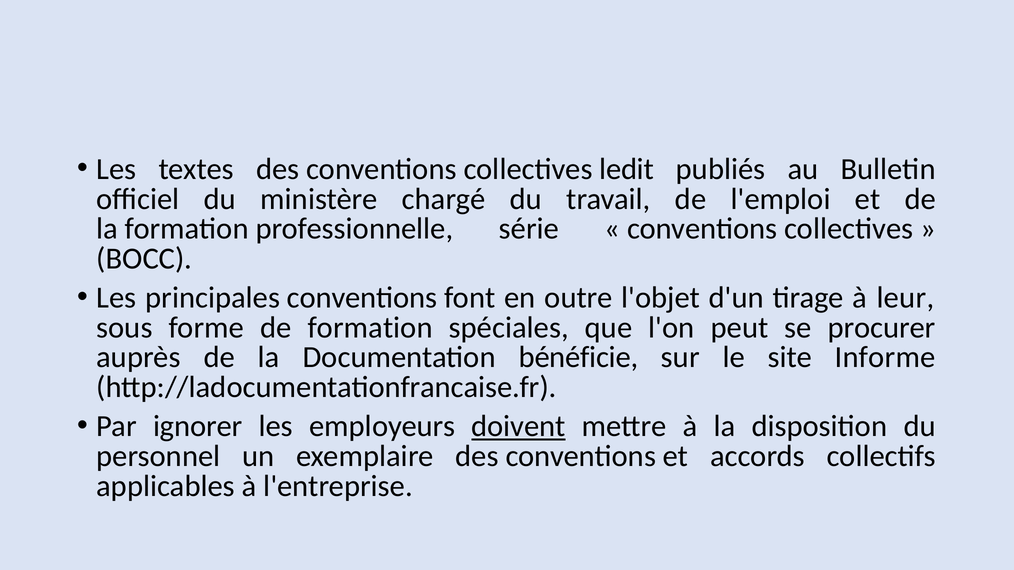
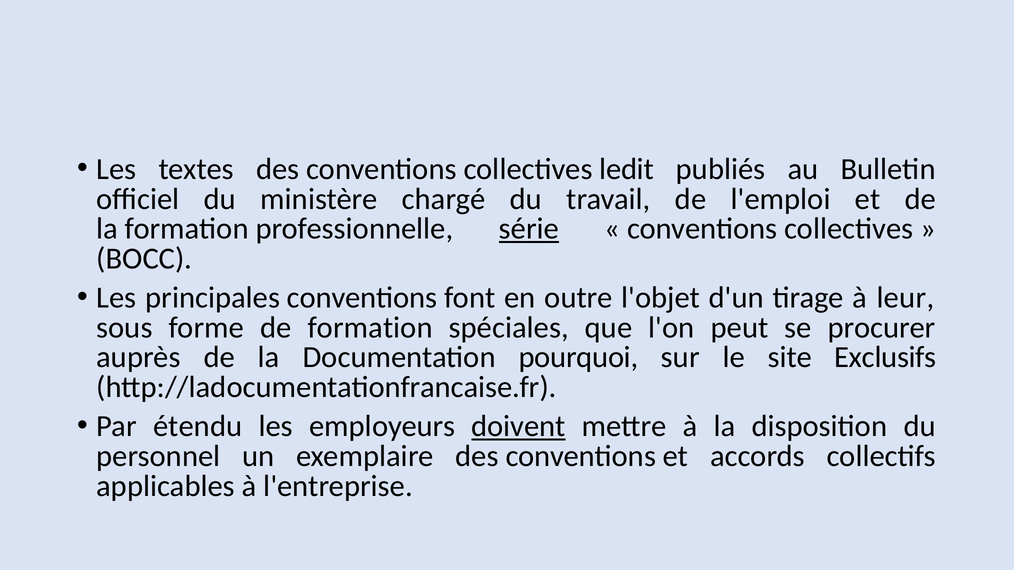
série underline: none -> present
bénéficie: bénéficie -> pourquoi
Informe: Informe -> Exclusifs
ignorer: ignorer -> étendu
